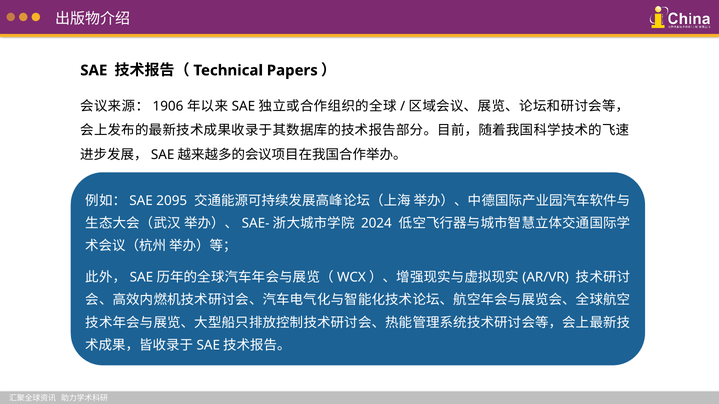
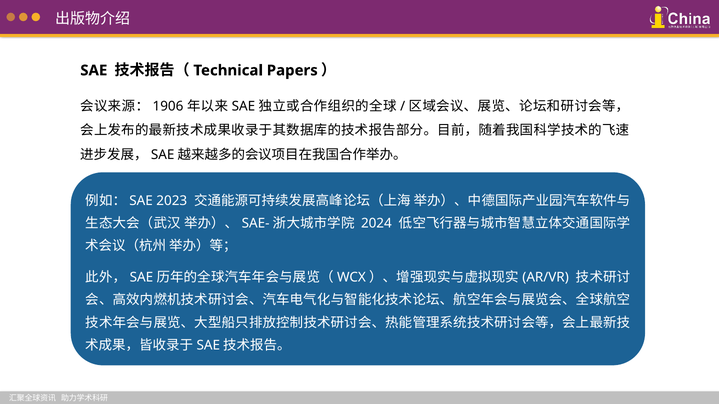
2095: 2095 -> 2023
